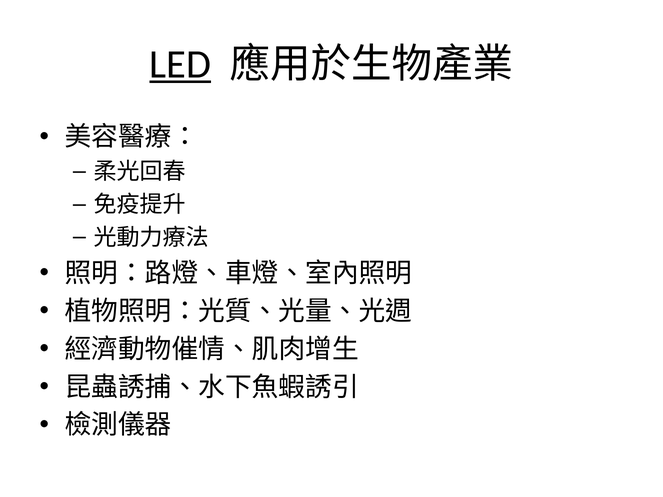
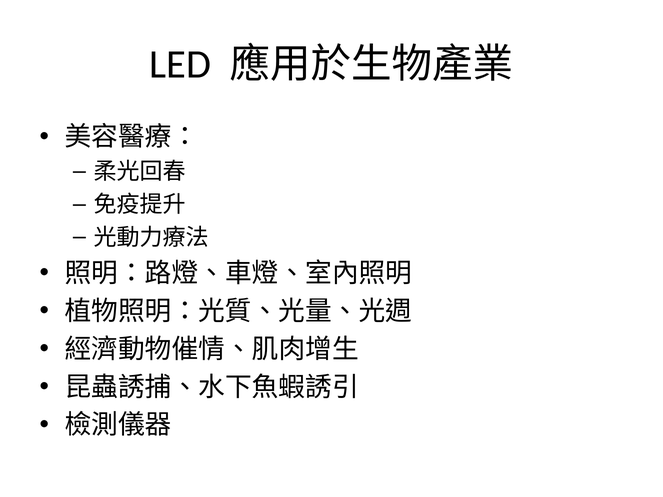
LED underline: present -> none
